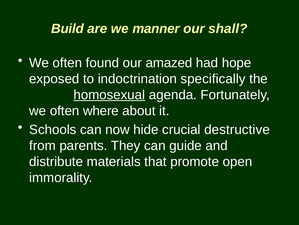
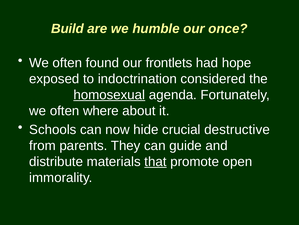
manner: manner -> humble
shall: shall -> once
amazed: amazed -> frontlets
specifically: specifically -> considered
that underline: none -> present
